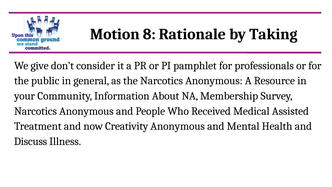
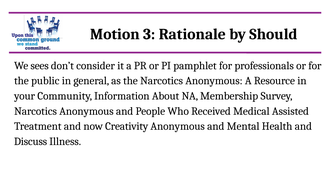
8: 8 -> 3
Taking: Taking -> Should
give: give -> sees
